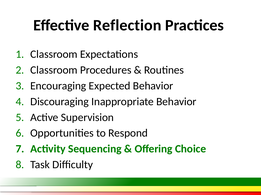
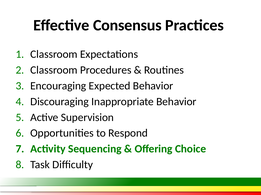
Reflection: Reflection -> Consensus
